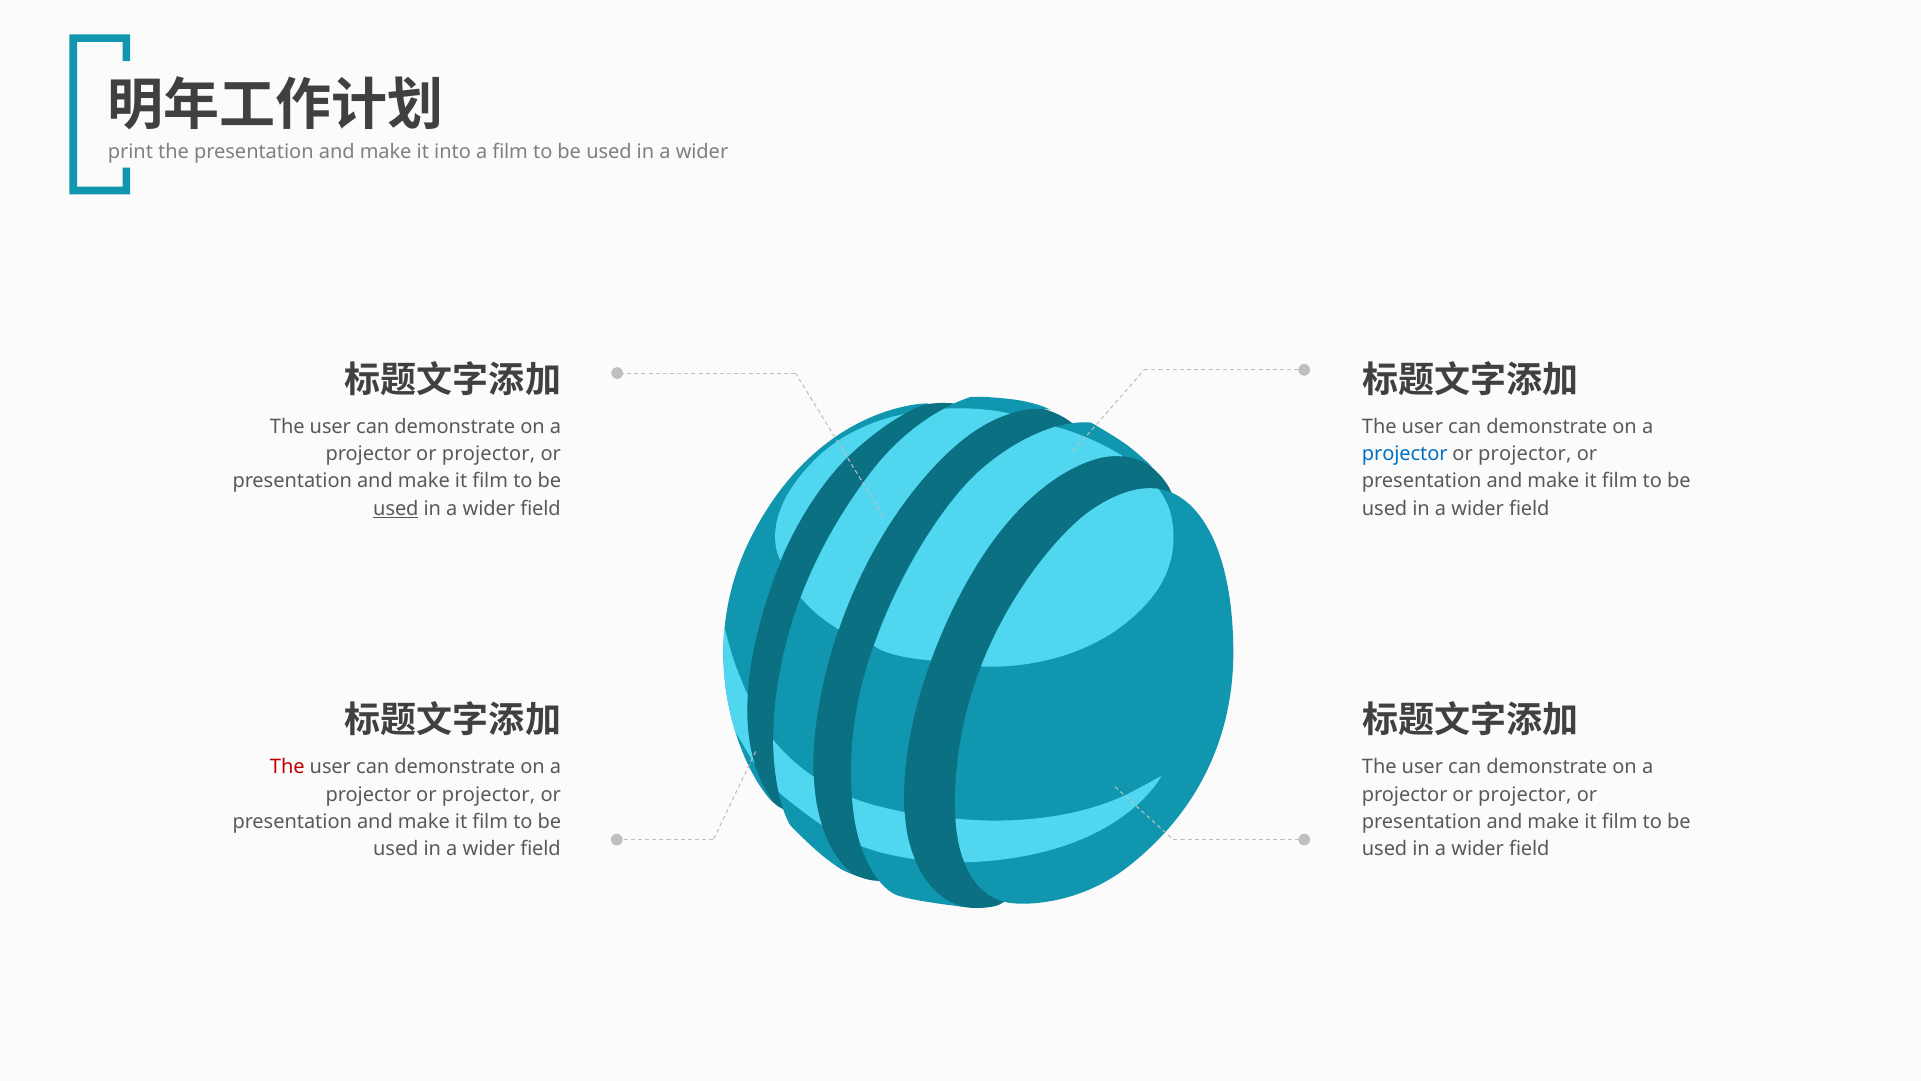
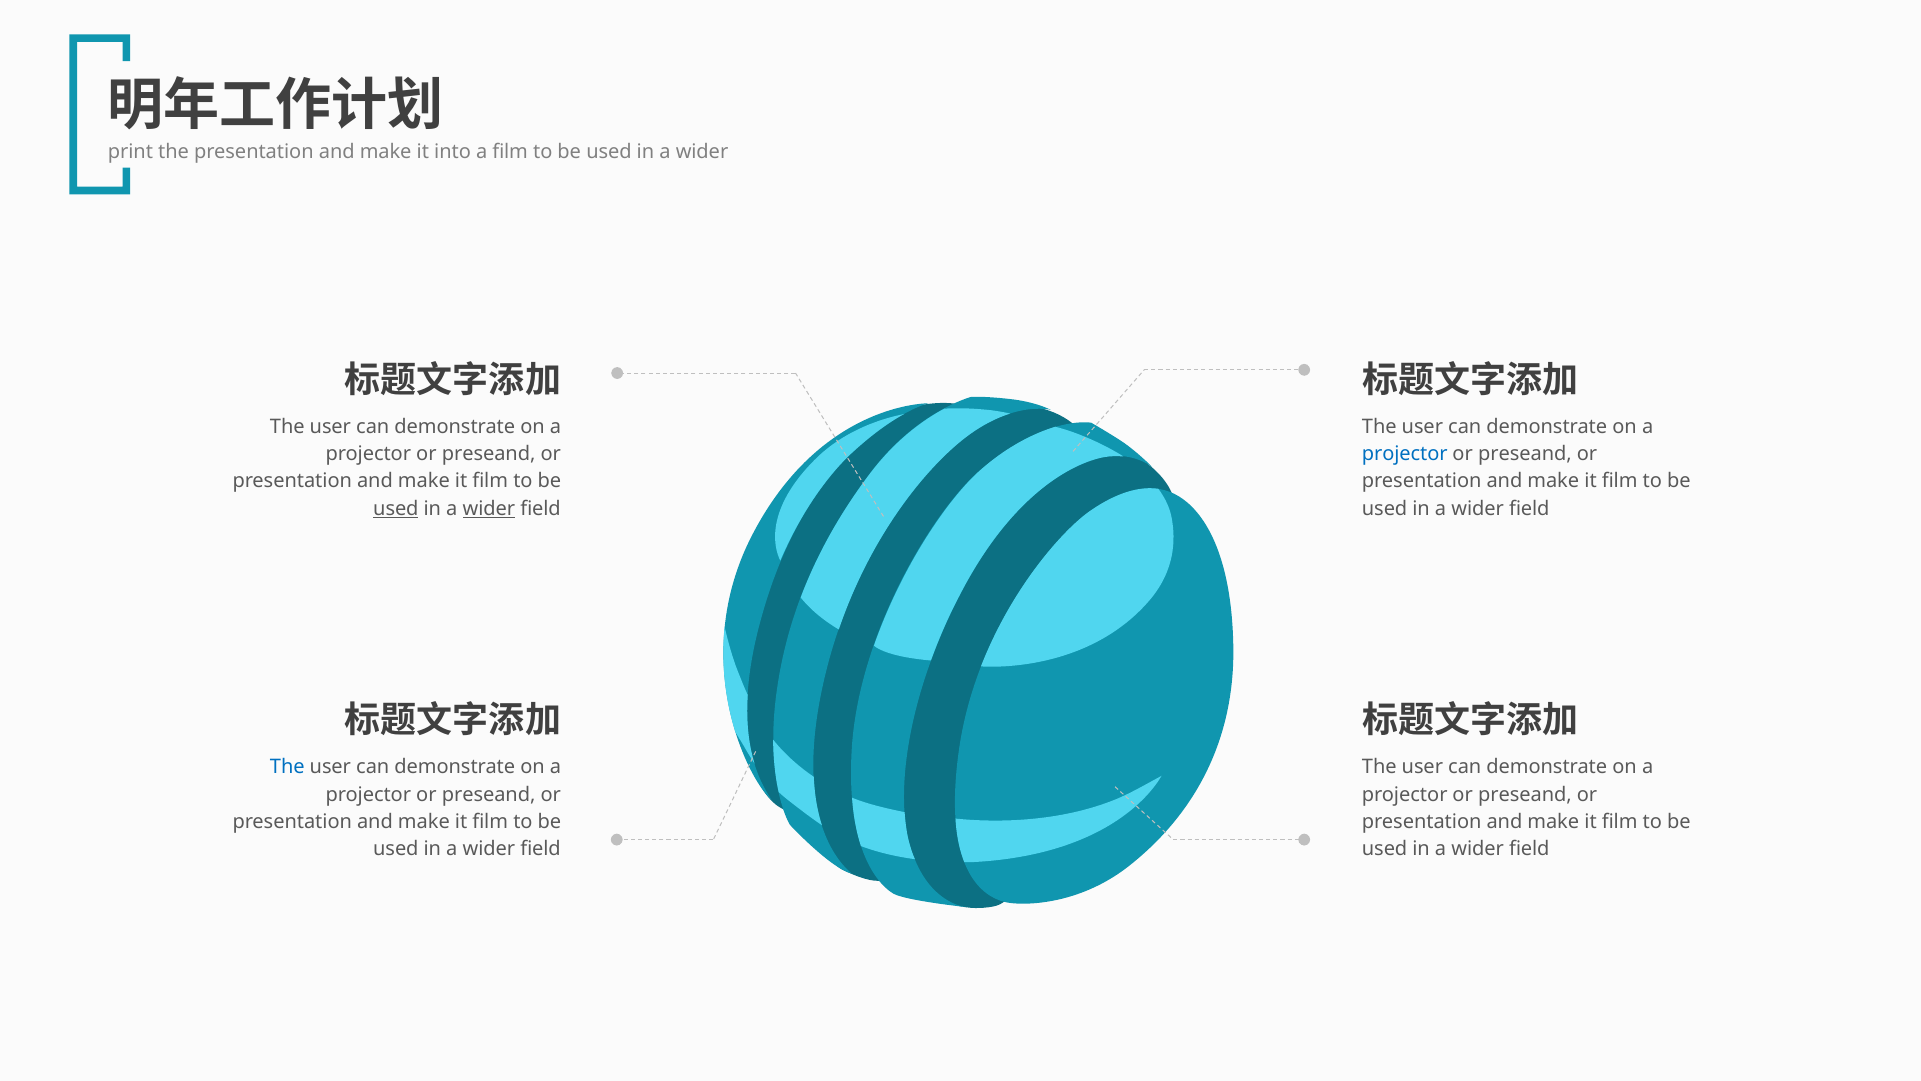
projector at (489, 454): projector -> preseand
projector at (1525, 454): projector -> preseand
wider at (489, 508) underline: none -> present
The at (287, 767) colour: red -> blue
projector at (489, 794): projector -> preseand
projector at (1525, 794): projector -> preseand
